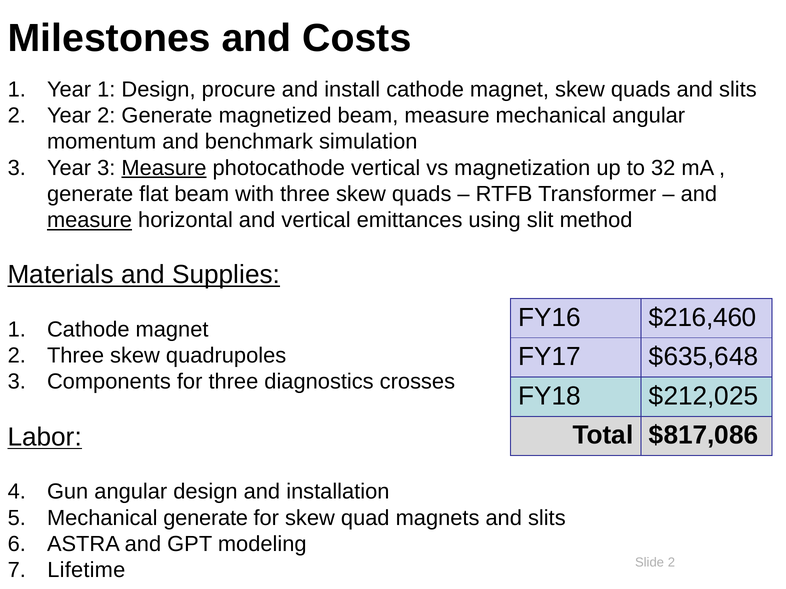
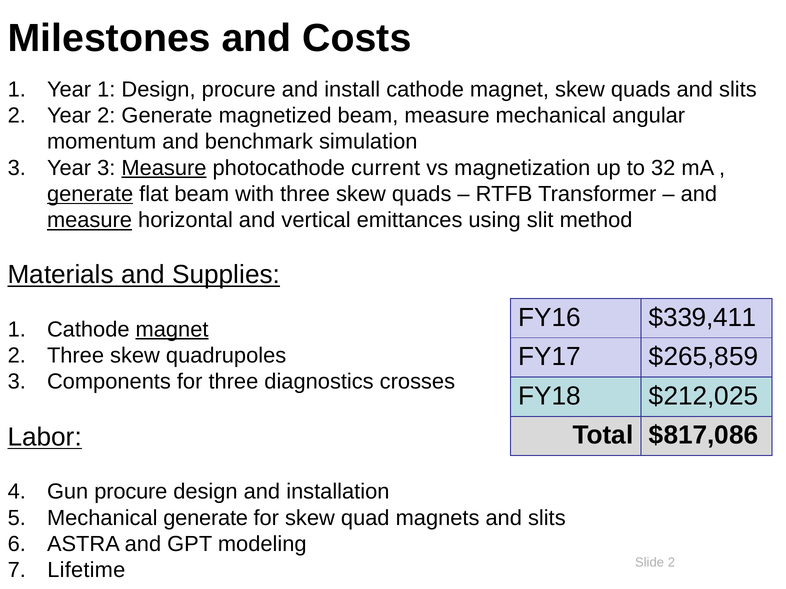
photocathode vertical: vertical -> current
generate at (90, 194) underline: none -> present
$216,460: $216,460 -> $339,411
magnet at (172, 330) underline: none -> present
$635,648: $635,648 -> $265,859
Gun angular: angular -> procure
